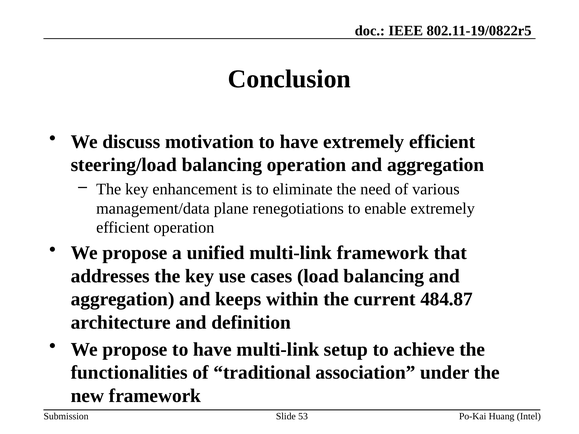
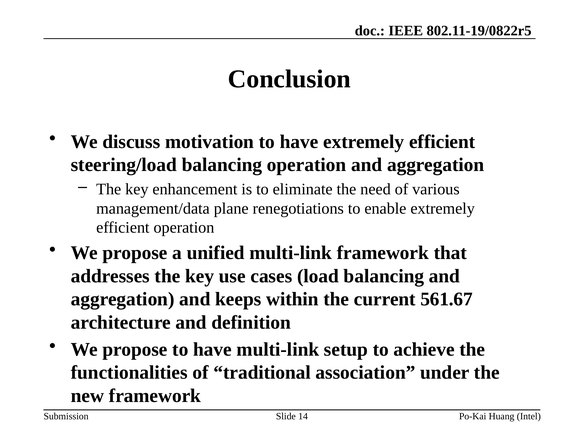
484.87: 484.87 -> 561.67
53: 53 -> 14
